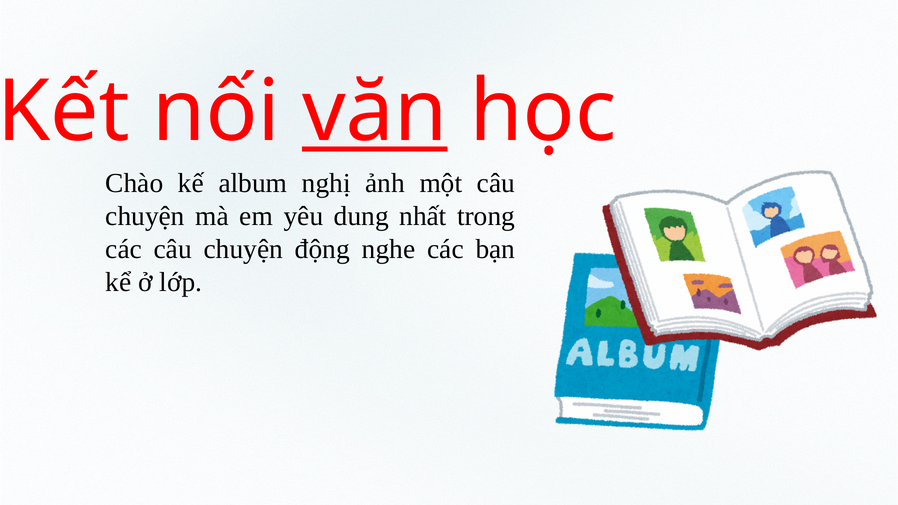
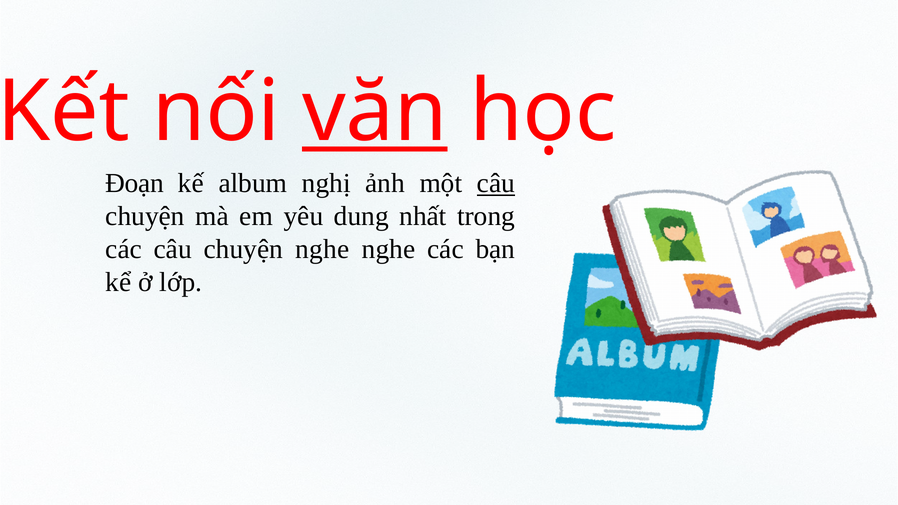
Chào: Chào -> Đoạn
câu at (496, 183) underline: none -> present
chuyện động: động -> nghe
